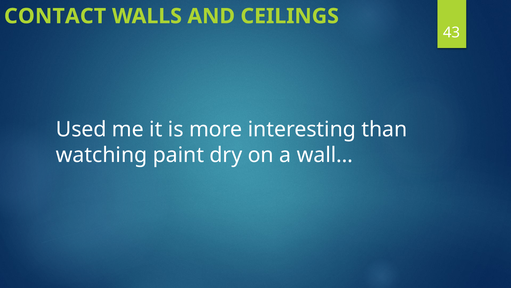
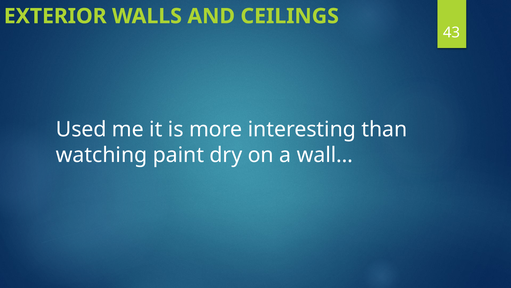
CONTACT: CONTACT -> EXTERIOR
